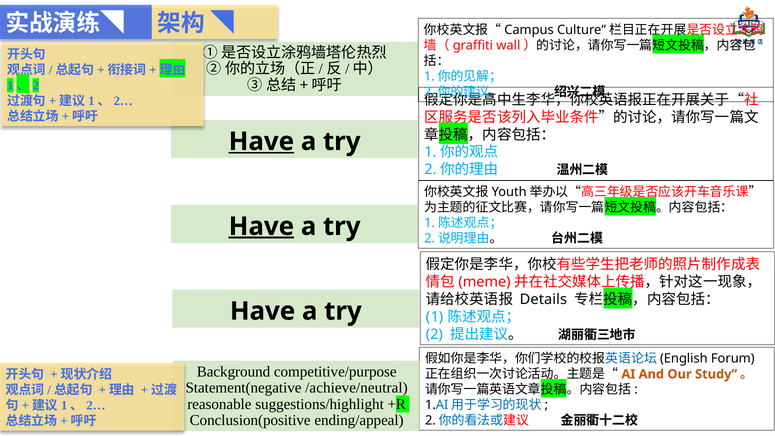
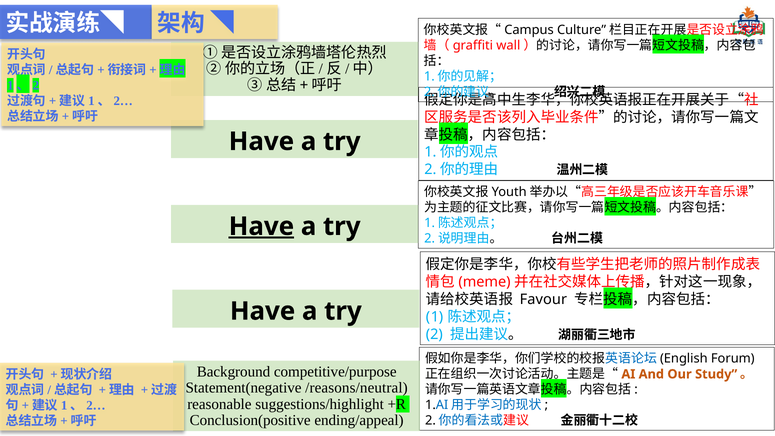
Have at (261, 141) underline: present -> none
Details: Details -> Favour
/achieve/neutral: /achieve/neutral -> /reasons/neutral
